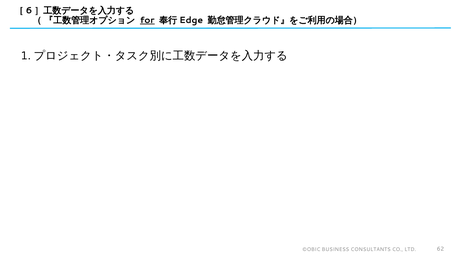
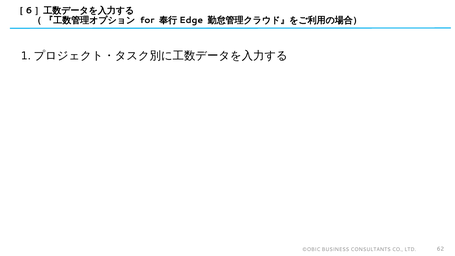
for underline: present -> none
